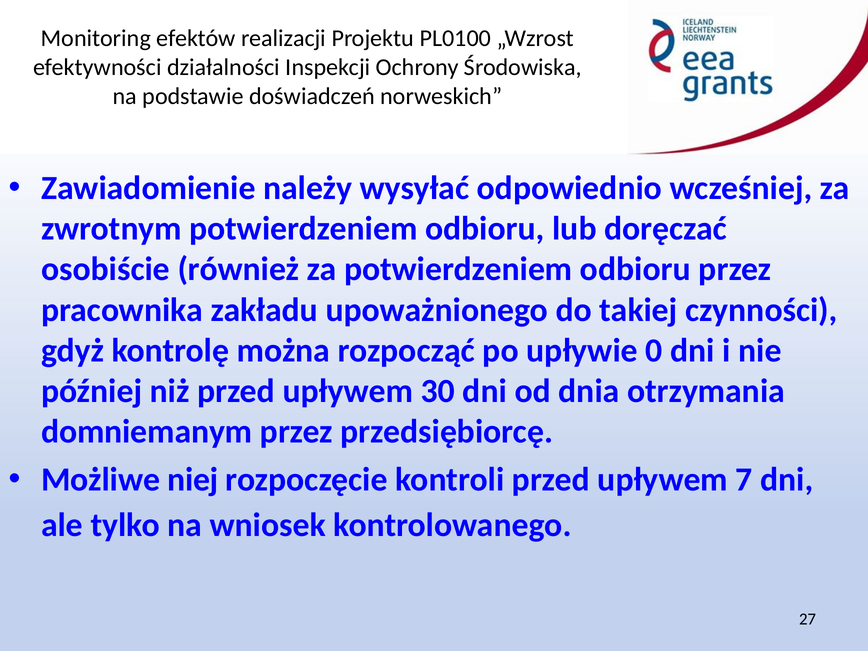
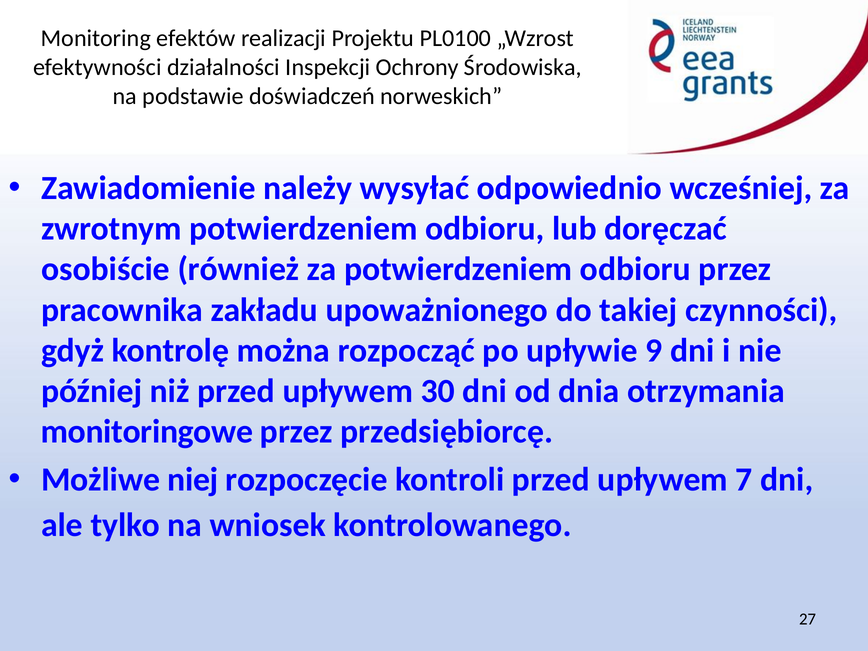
0: 0 -> 9
domniemanym: domniemanym -> monitoringowe
